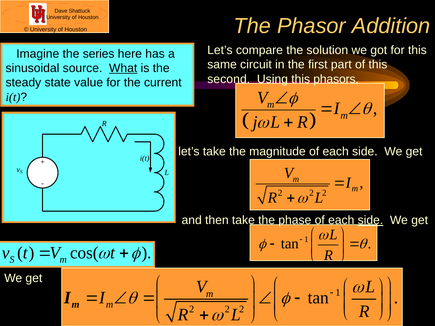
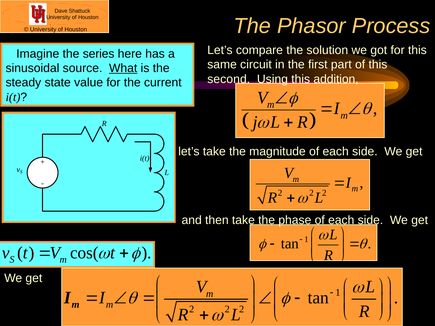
Addition: Addition -> Process
phasors: phasors -> addition
side at (370, 220) underline: present -> none
